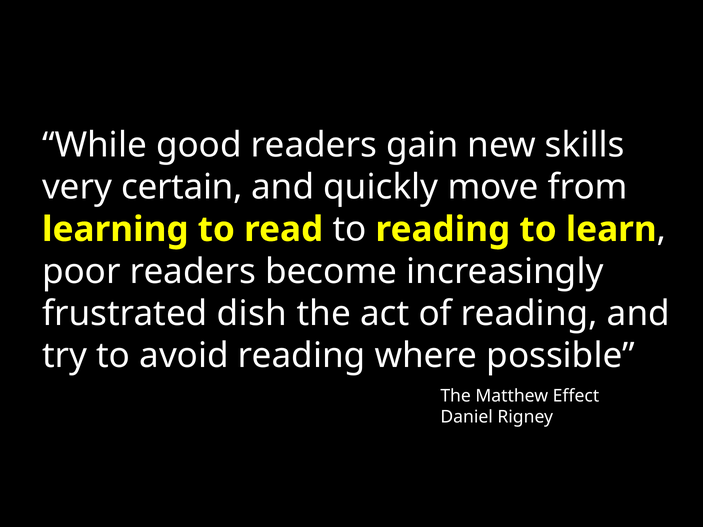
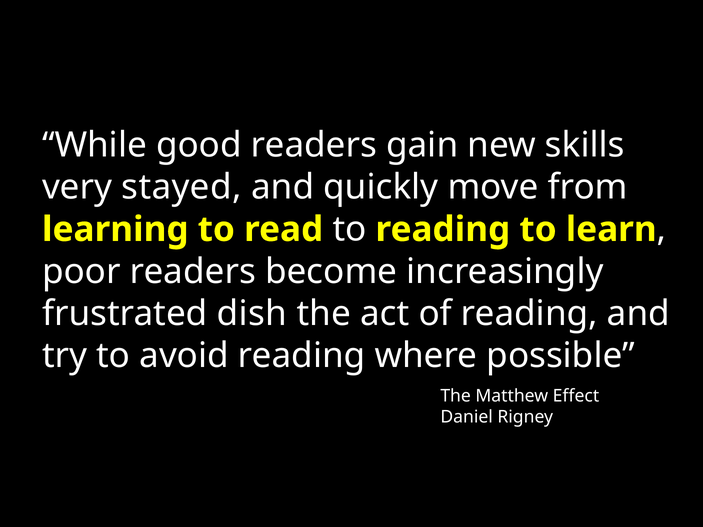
certain: certain -> stayed
